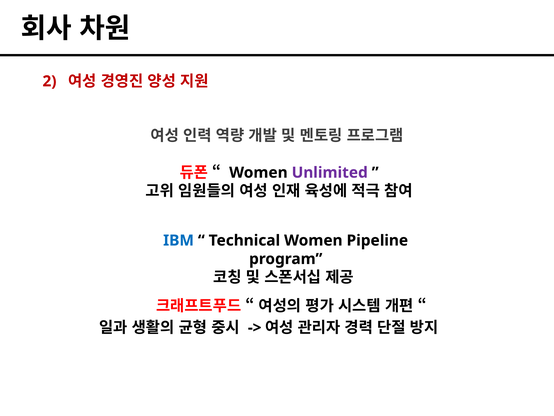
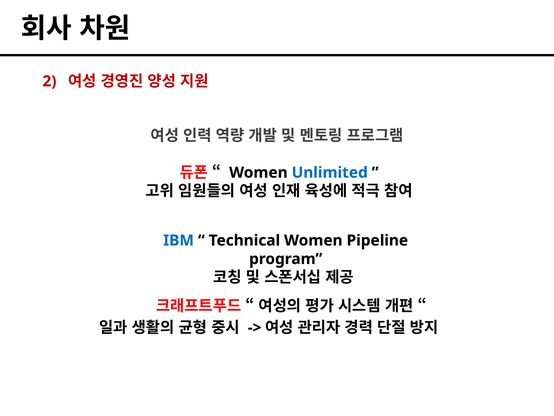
Unlimited colour: purple -> blue
